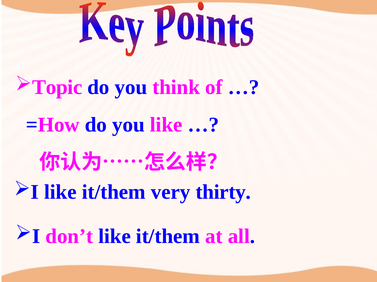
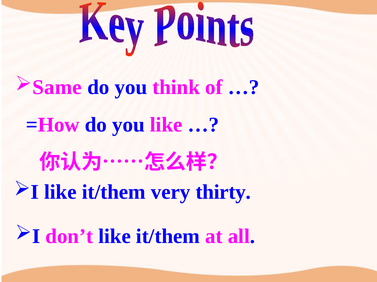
Topic: Topic -> Same
